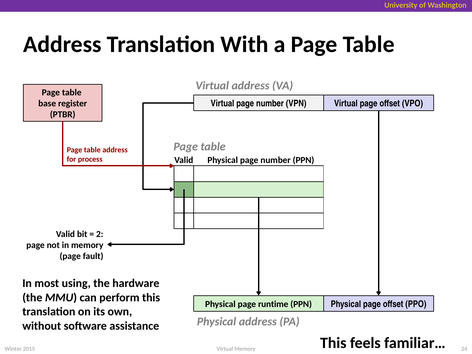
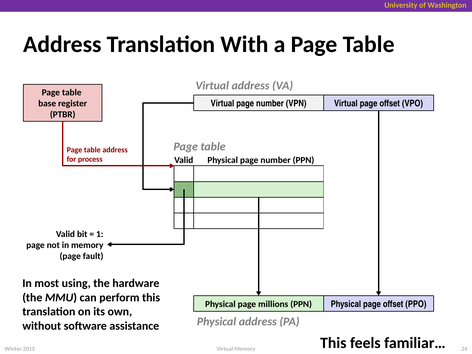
2: 2 -> 1
runtime: runtime -> millions
